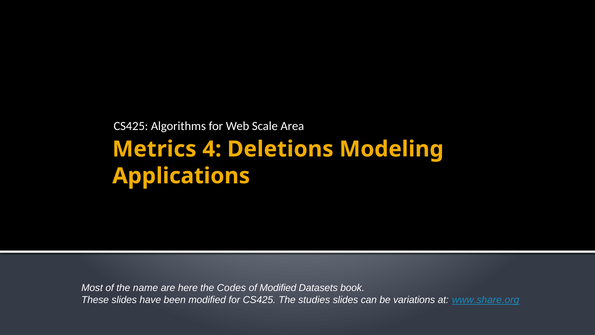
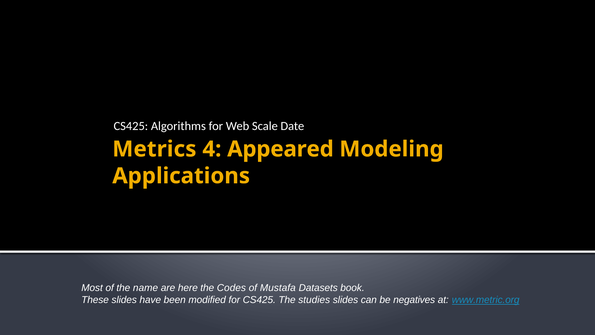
Area: Area -> Date
Deletions: Deletions -> Appeared
of Modified: Modified -> Mustafa
variations: variations -> negatives
www.share.org: www.share.org -> www.metric.org
